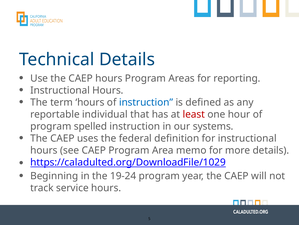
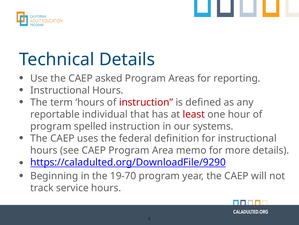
CAEP hours: hours -> asked
instruction at (146, 102) colour: blue -> red
https://caladulted.org/DownloadFile/1029: https://caladulted.org/DownloadFile/1029 -> https://caladulted.org/DownloadFile/9290
19-24: 19-24 -> 19-70
